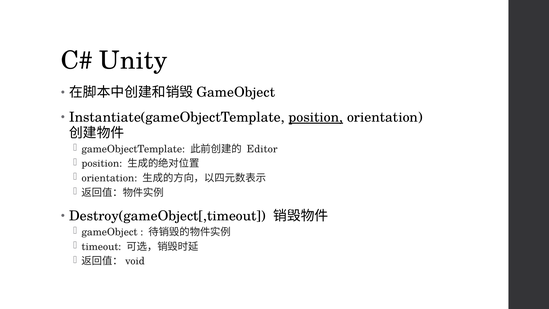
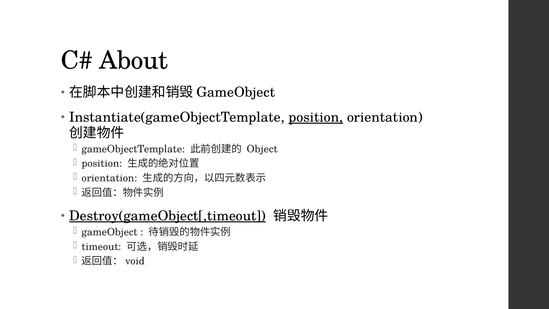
Unity: Unity -> About
Editor: Editor -> Object
Destroy(gameObject[,timeout underline: none -> present
